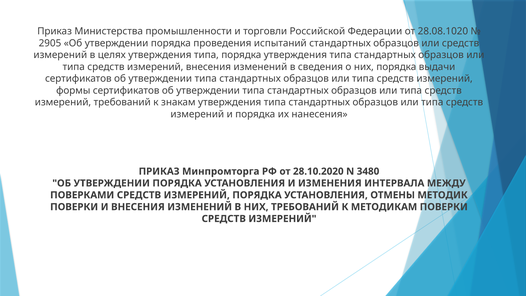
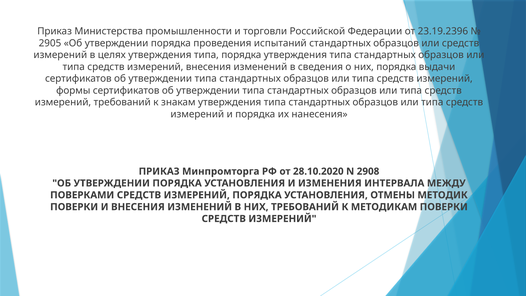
28.08.1020: 28.08.1020 -> 23.19.2396
3480: 3480 -> 2908
